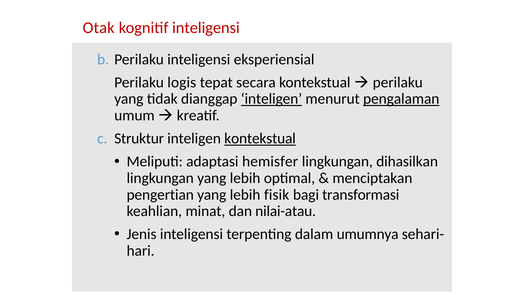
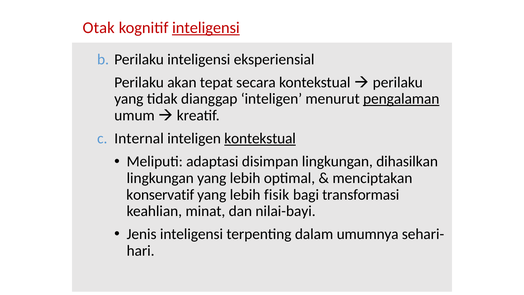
inteligensi at (206, 28) underline: none -> present
logis: logis -> akan
inteligen at (271, 99) underline: present -> none
Struktur: Struktur -> Internal
hemisfer: hemisfer -> disimpan
pengertian: pengertian -> konservatif
nilai-atau: nilai-atau -> nilai-bayi
